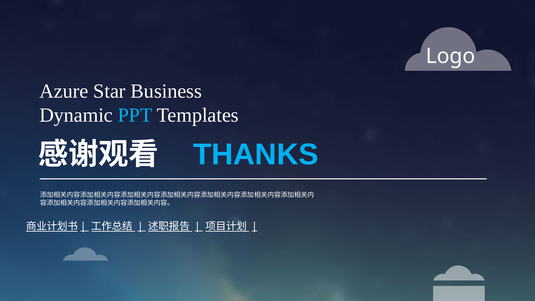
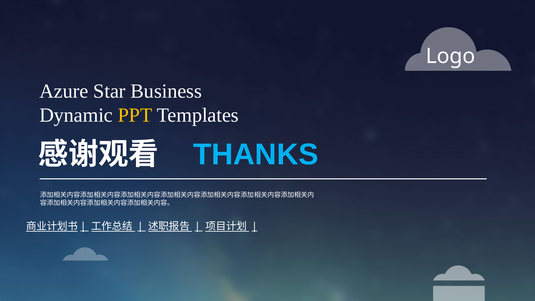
PPT colour: light blue -> yellow
